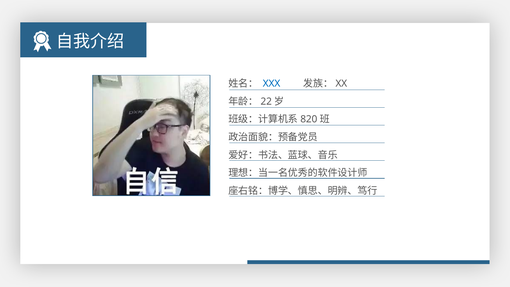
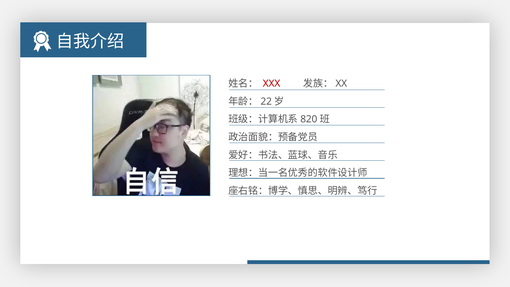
XXX colour: blue -> red
